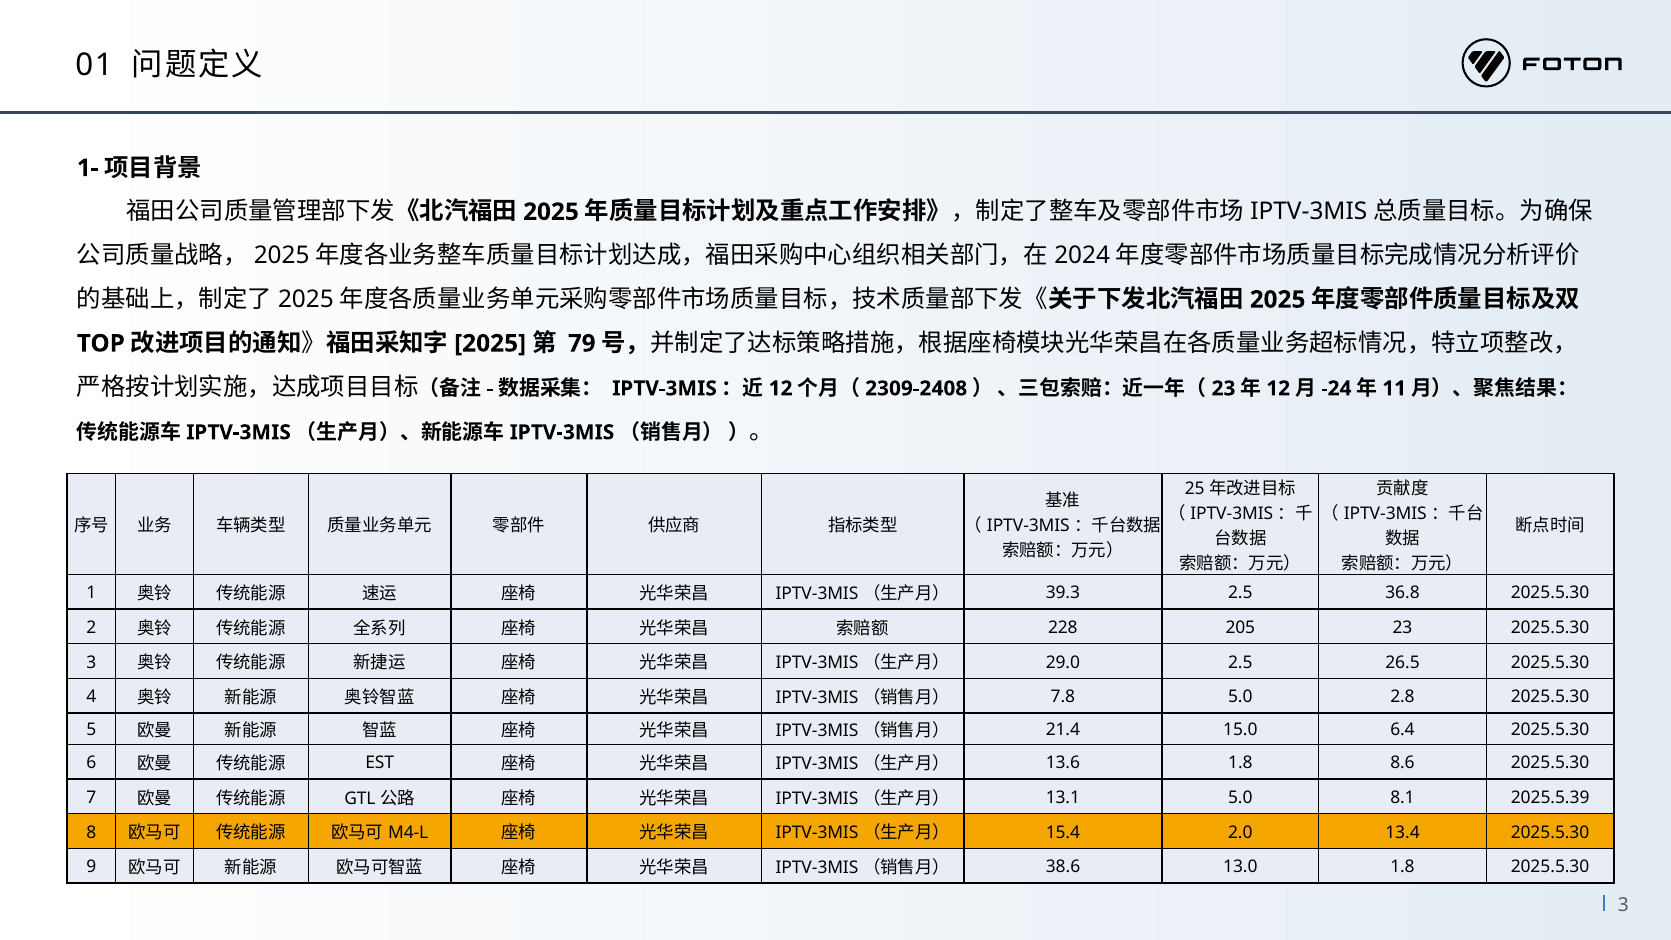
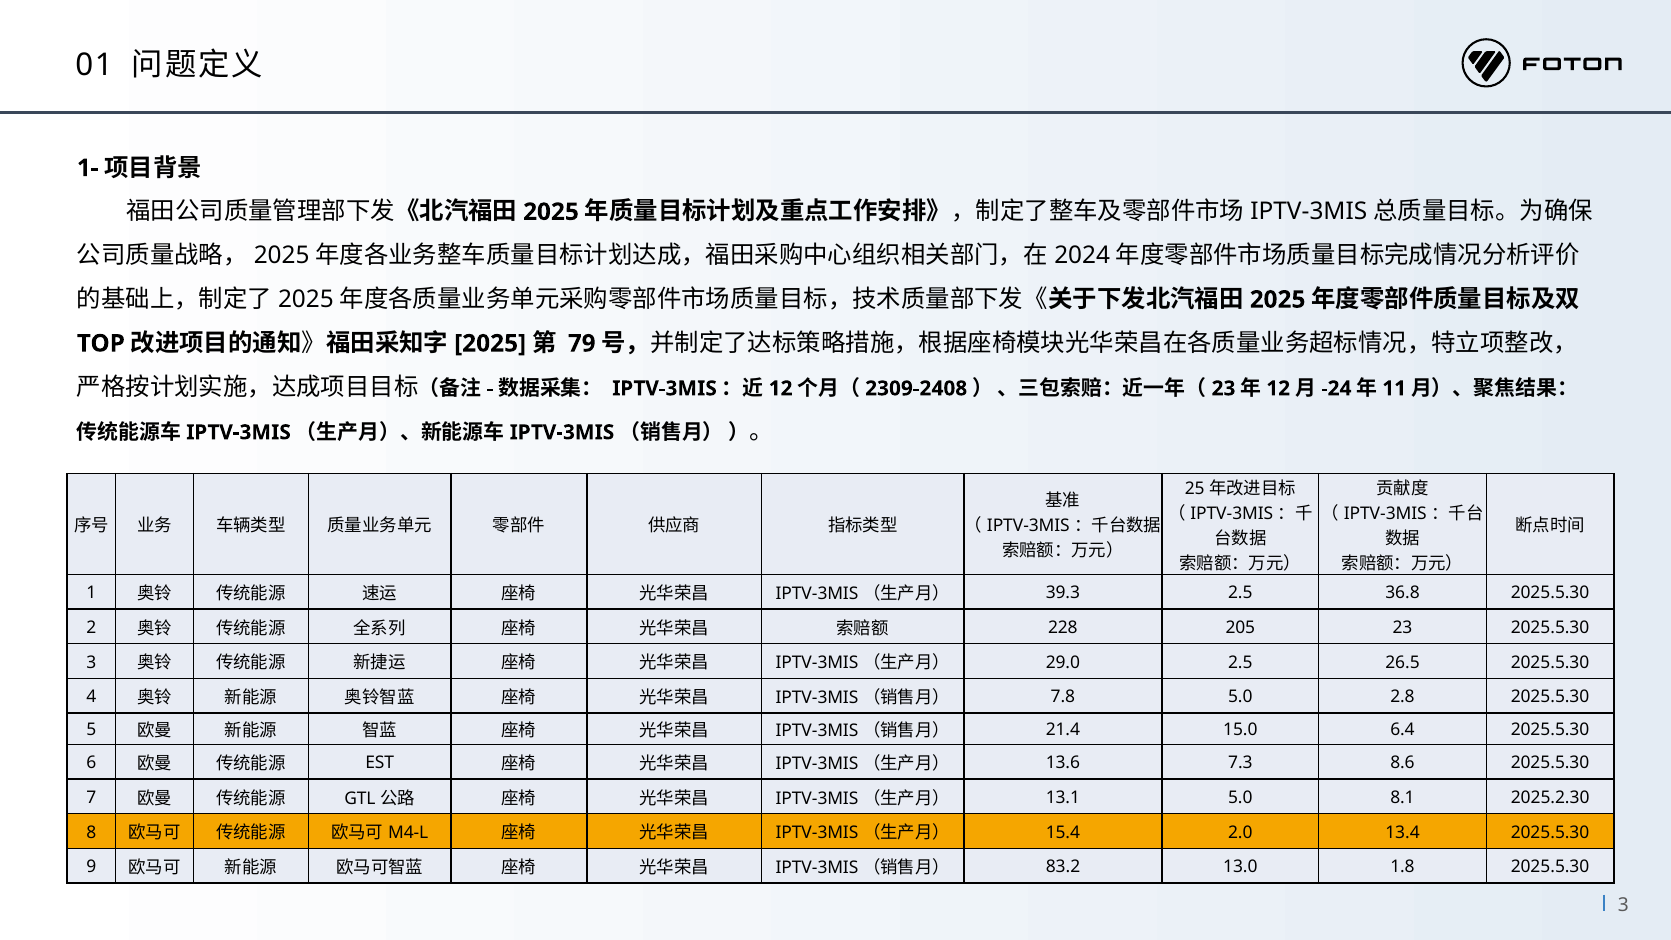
13.6 1.8: 1.8 -> 7.3
2025.5.39: 2025.5.39 -> 2025.2.30
38.6: 38.6 -> 83.2
